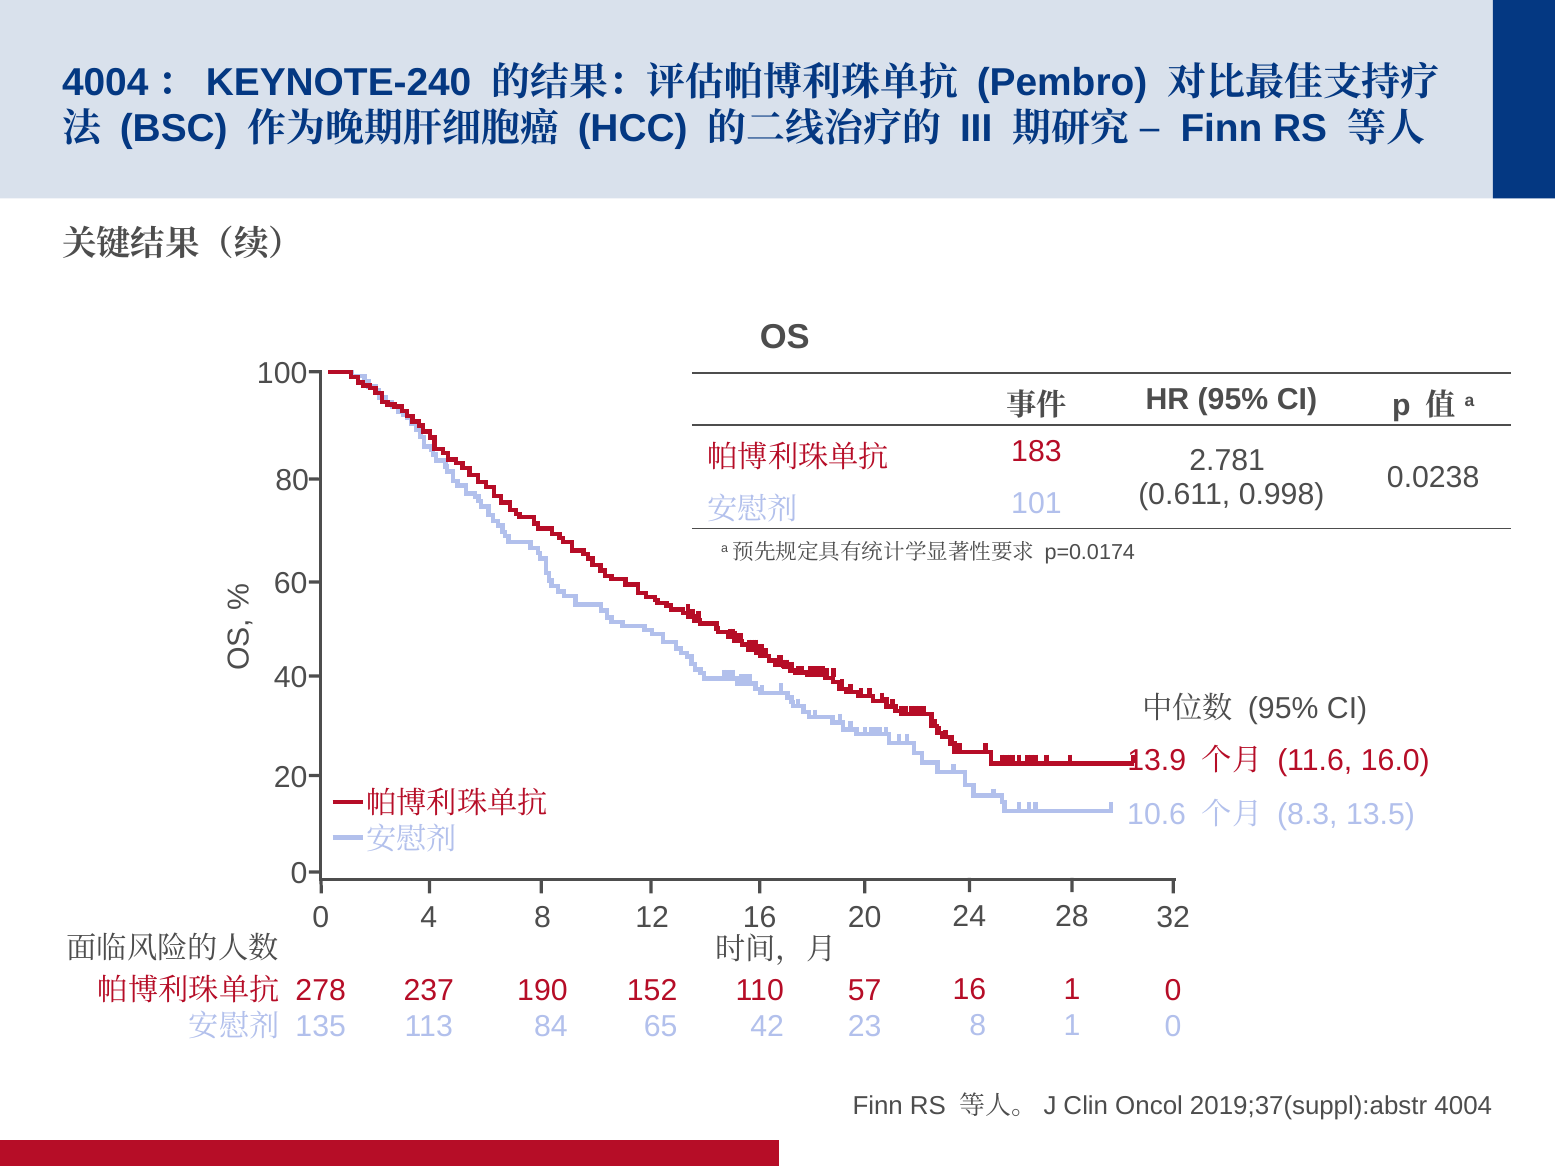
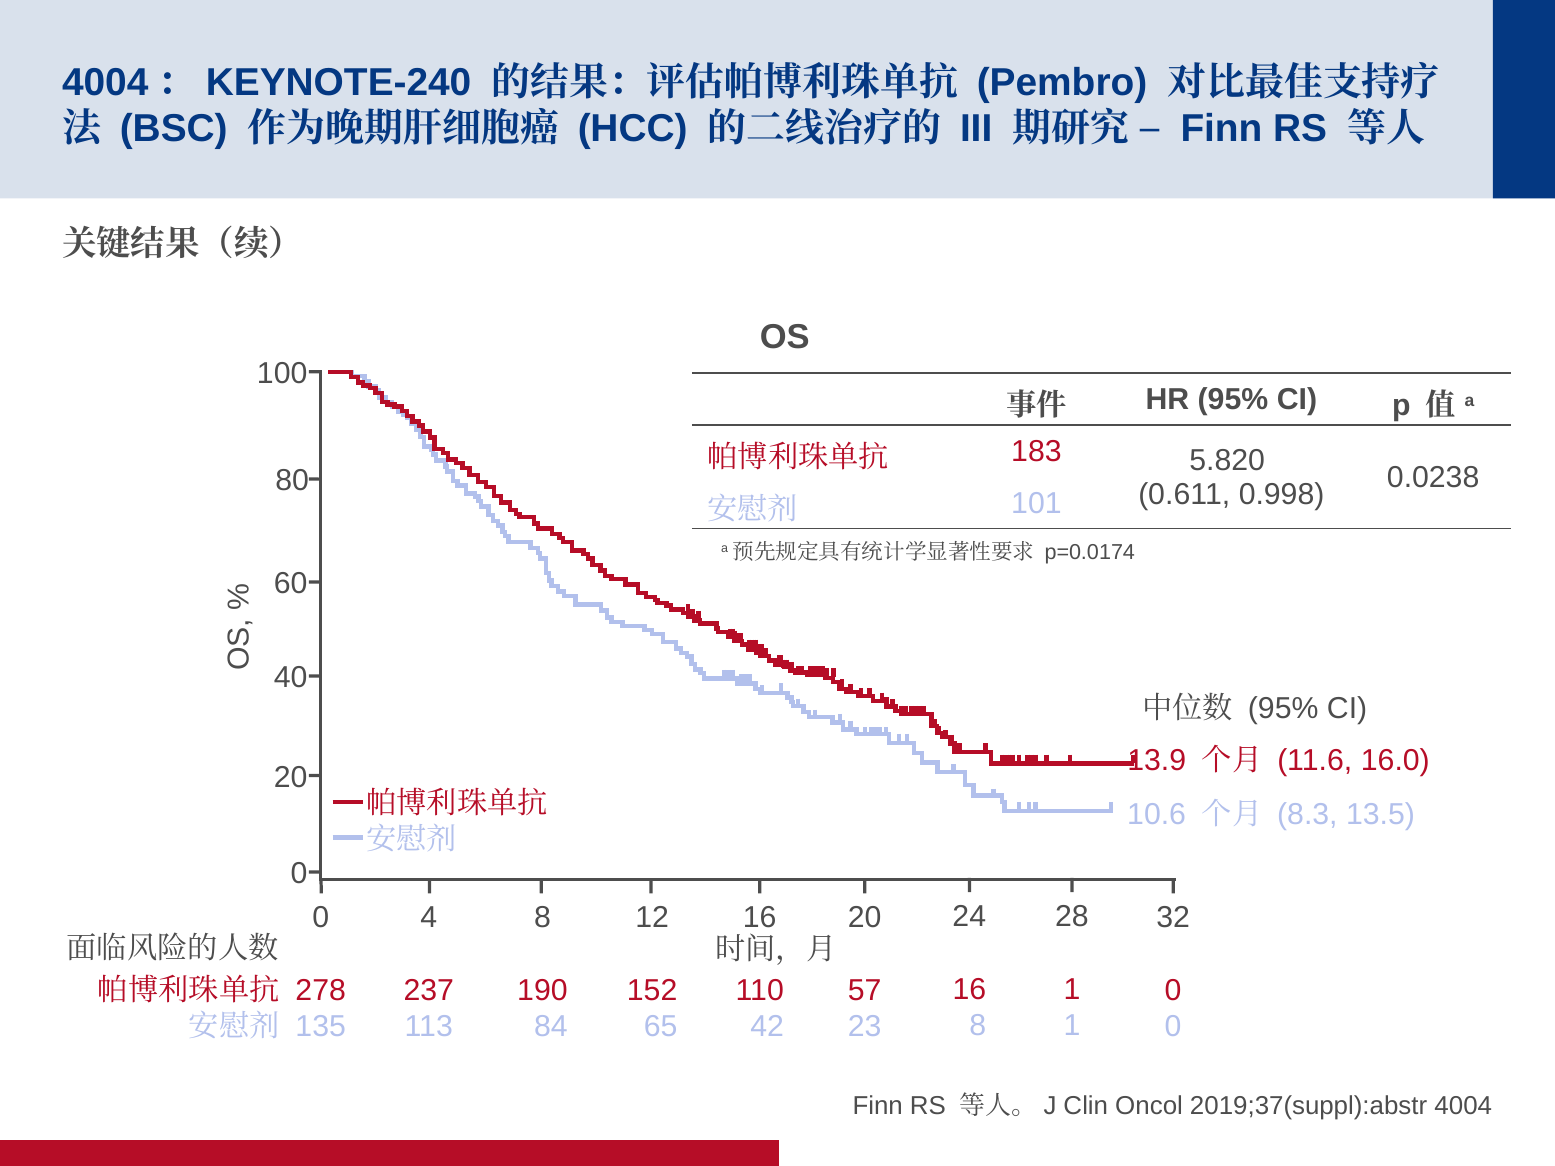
2.781: 2.781 -> 5.820
